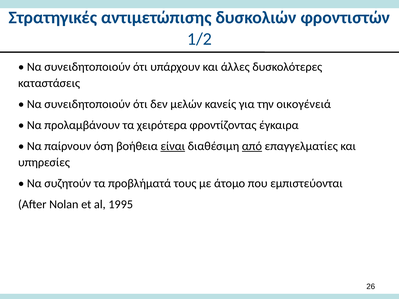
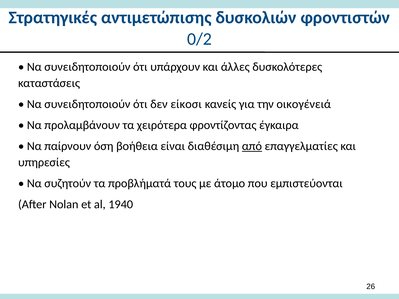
1/2: 1/2 -> 0/2
μελών: μελών -> είκοσι
είναι underline: present -> none
1995: 1995 -> 1940
